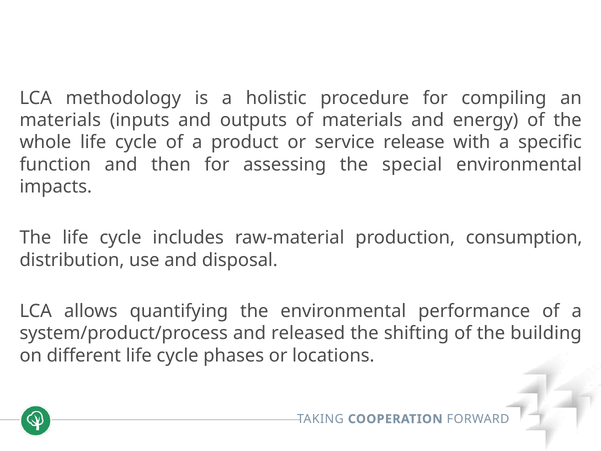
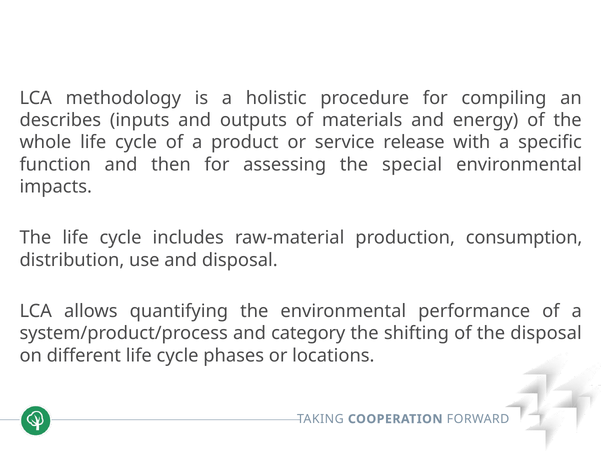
materials at (60, 120): materials -> describes
released: released -> category
the building: building -> disposal
